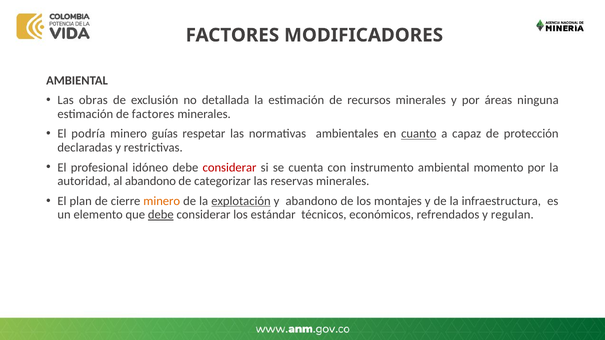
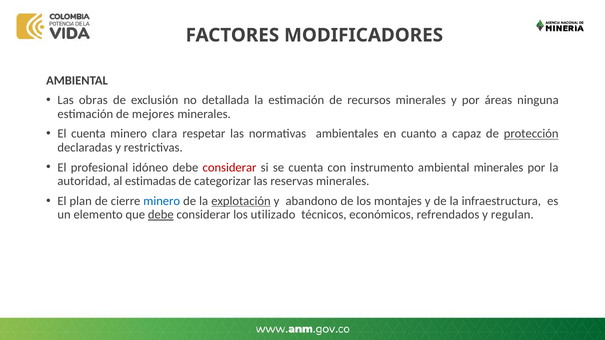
de factores: factores -> mejores
El podría: podría -> cuenta
guías: guías -> clara
cuanto underline: present -> none
protección underline: none -> present
ambiental momento: momento -> minerales
al abandono: abandono -> estimadas
minero at (162, 201) colour: orange -> blue
estándar: estándar -> utilizado
